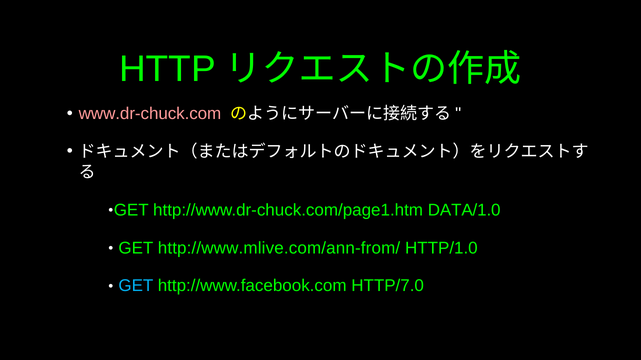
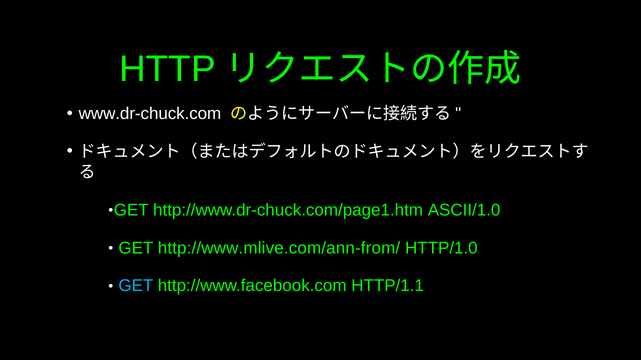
www.dr-chuck.com colour: pink -> white
DATA/1.0: DATA/1.0 -> ASCII/1.0
HTTP/7.0: HTTP/7.0 -> HTTP/1.1
